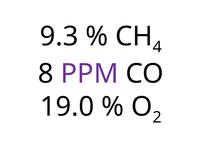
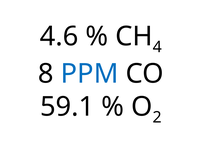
9.3: 9.3 -> 4.6
PPM colour: purple -> blue
19.0: 19.0 -> 59.1
